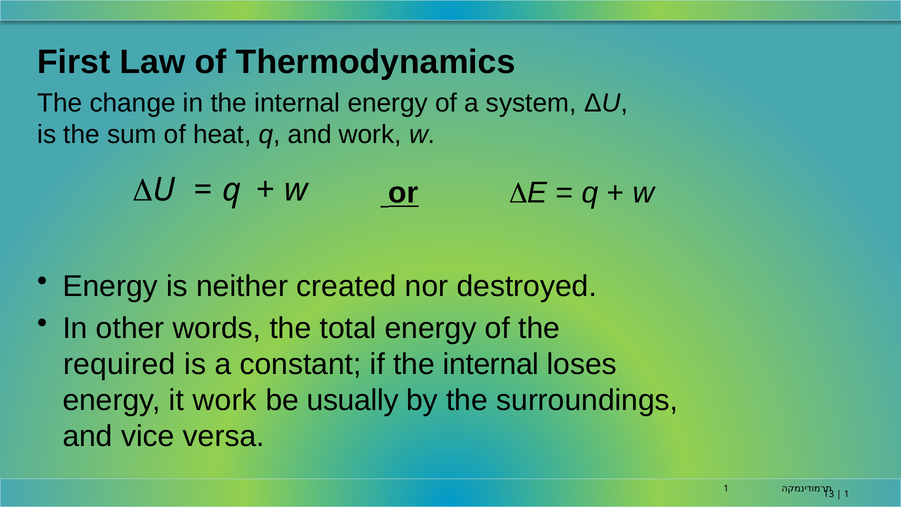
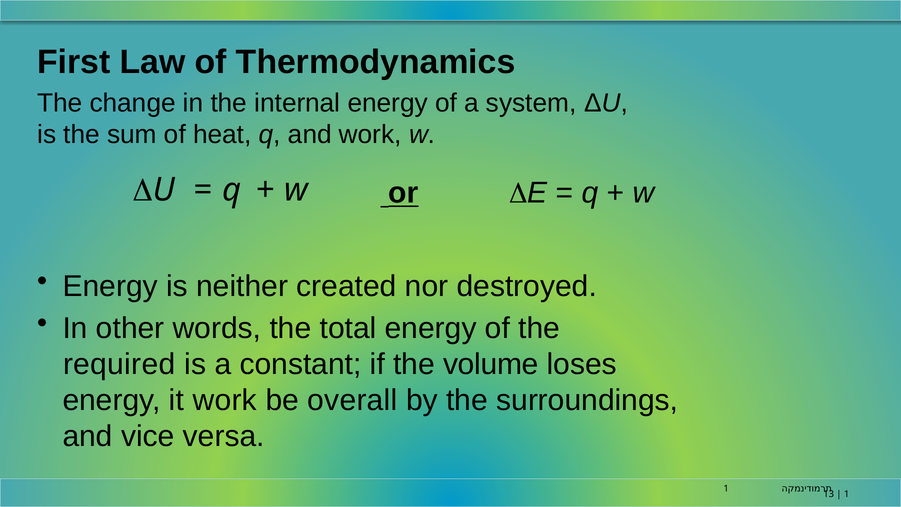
if the internal: internal -> volume
usually: usually -> overall
